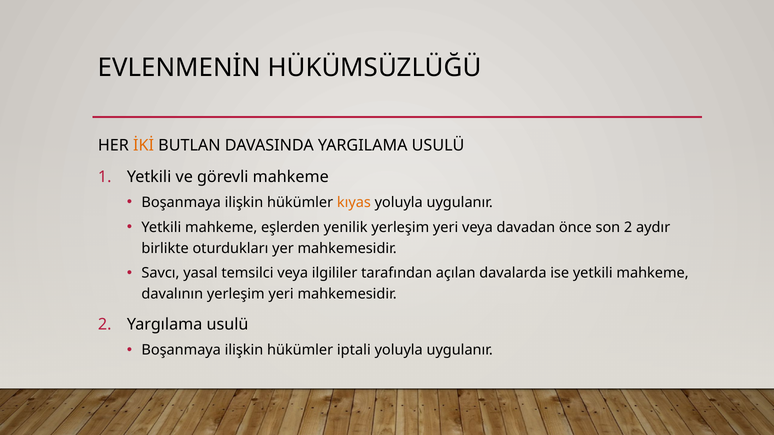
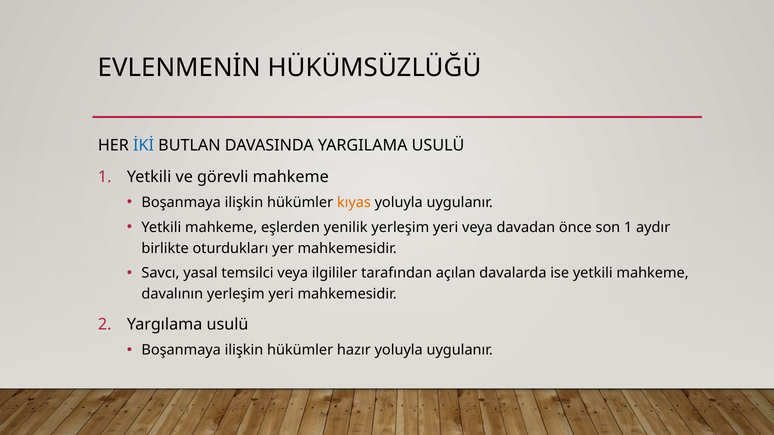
İKİ colour: orange -> blue
son 2: 2 -> 1
iptali: iptali -> hazır
